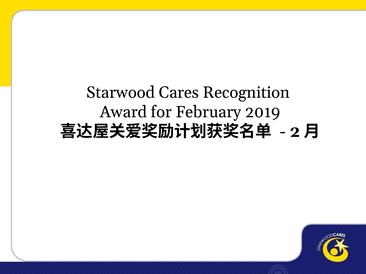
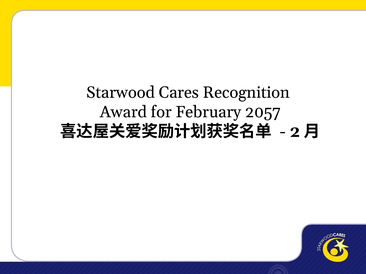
2019: 2019 -> 2057
